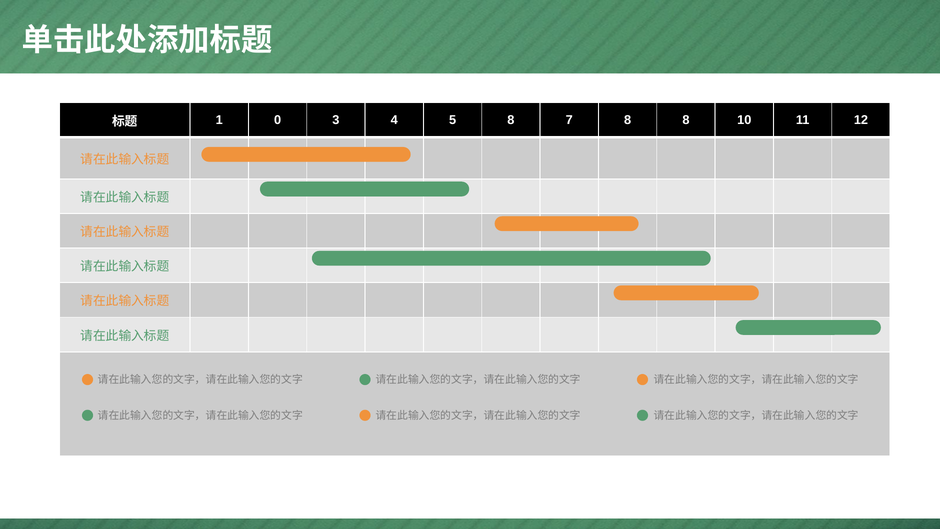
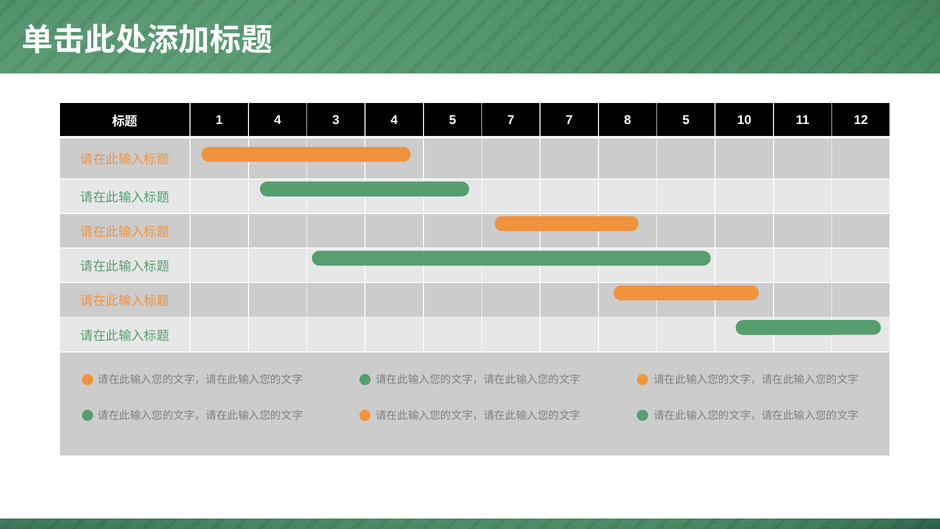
1 0: 0 -> 4
5 8: 8 -> 7
8 8: 8 -> 5
